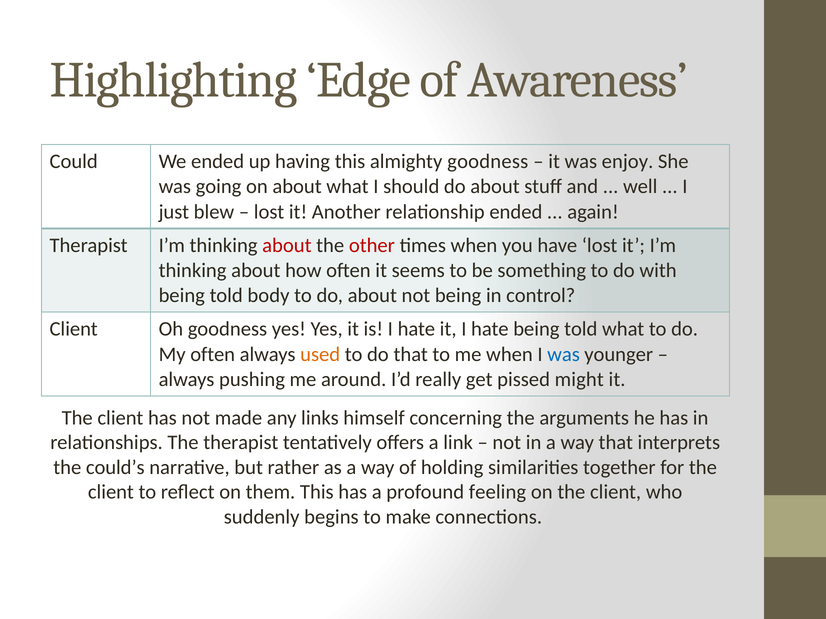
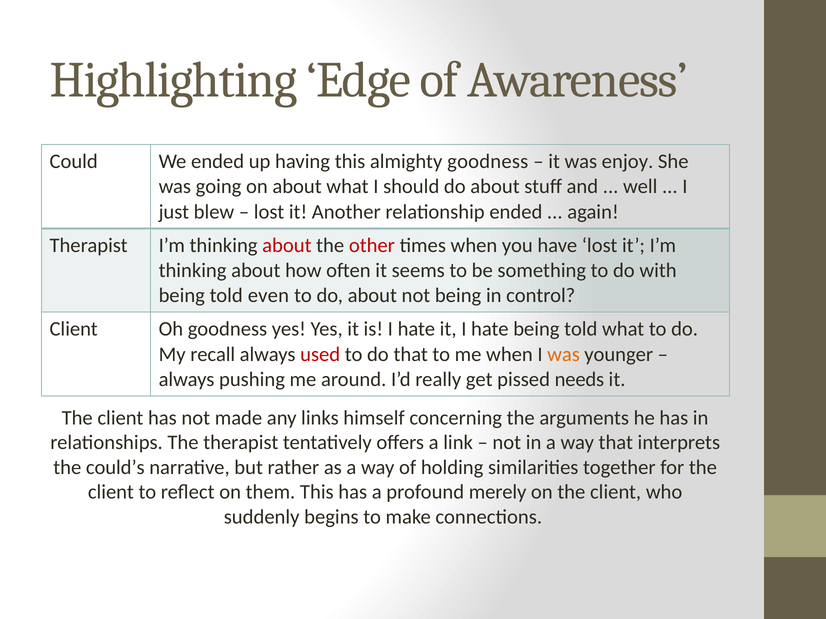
body: body -> even
My often: often -> recall
used colour: orange -> red
was at (564, 355) colour: blue -> orange
might: might -> needs
feeling: feeling -> merely
